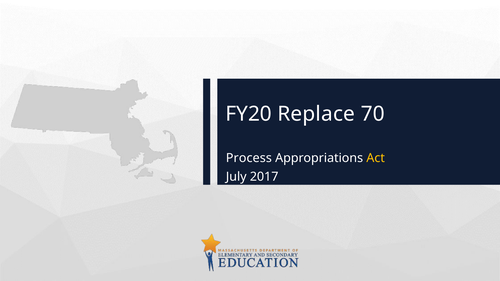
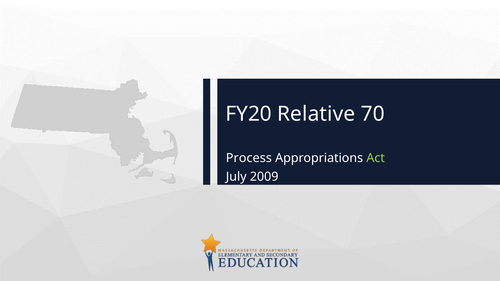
Replace: Replace -> Relative
Act colour: yellow -> light green
2017: 2017 -> 2009
